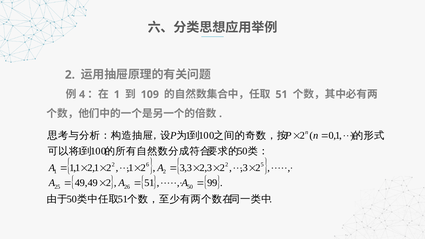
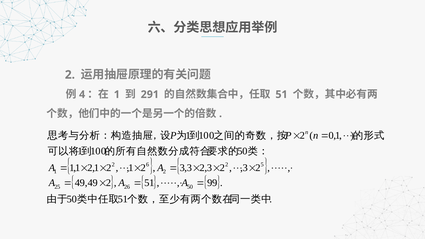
109: 109 -> 291
